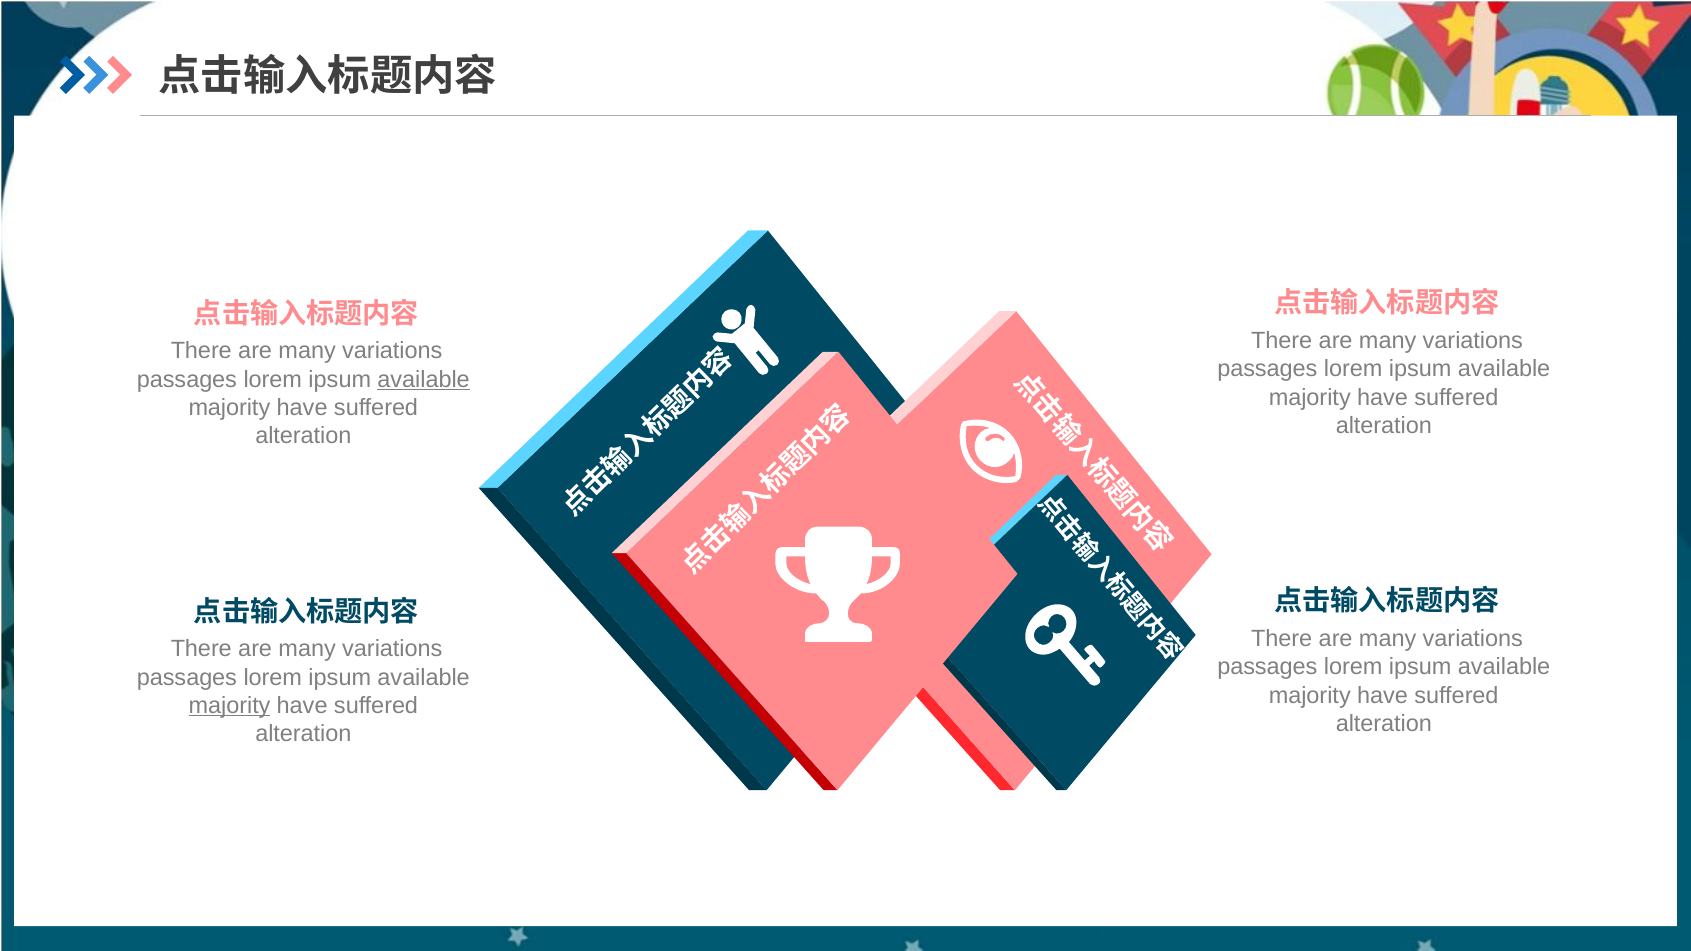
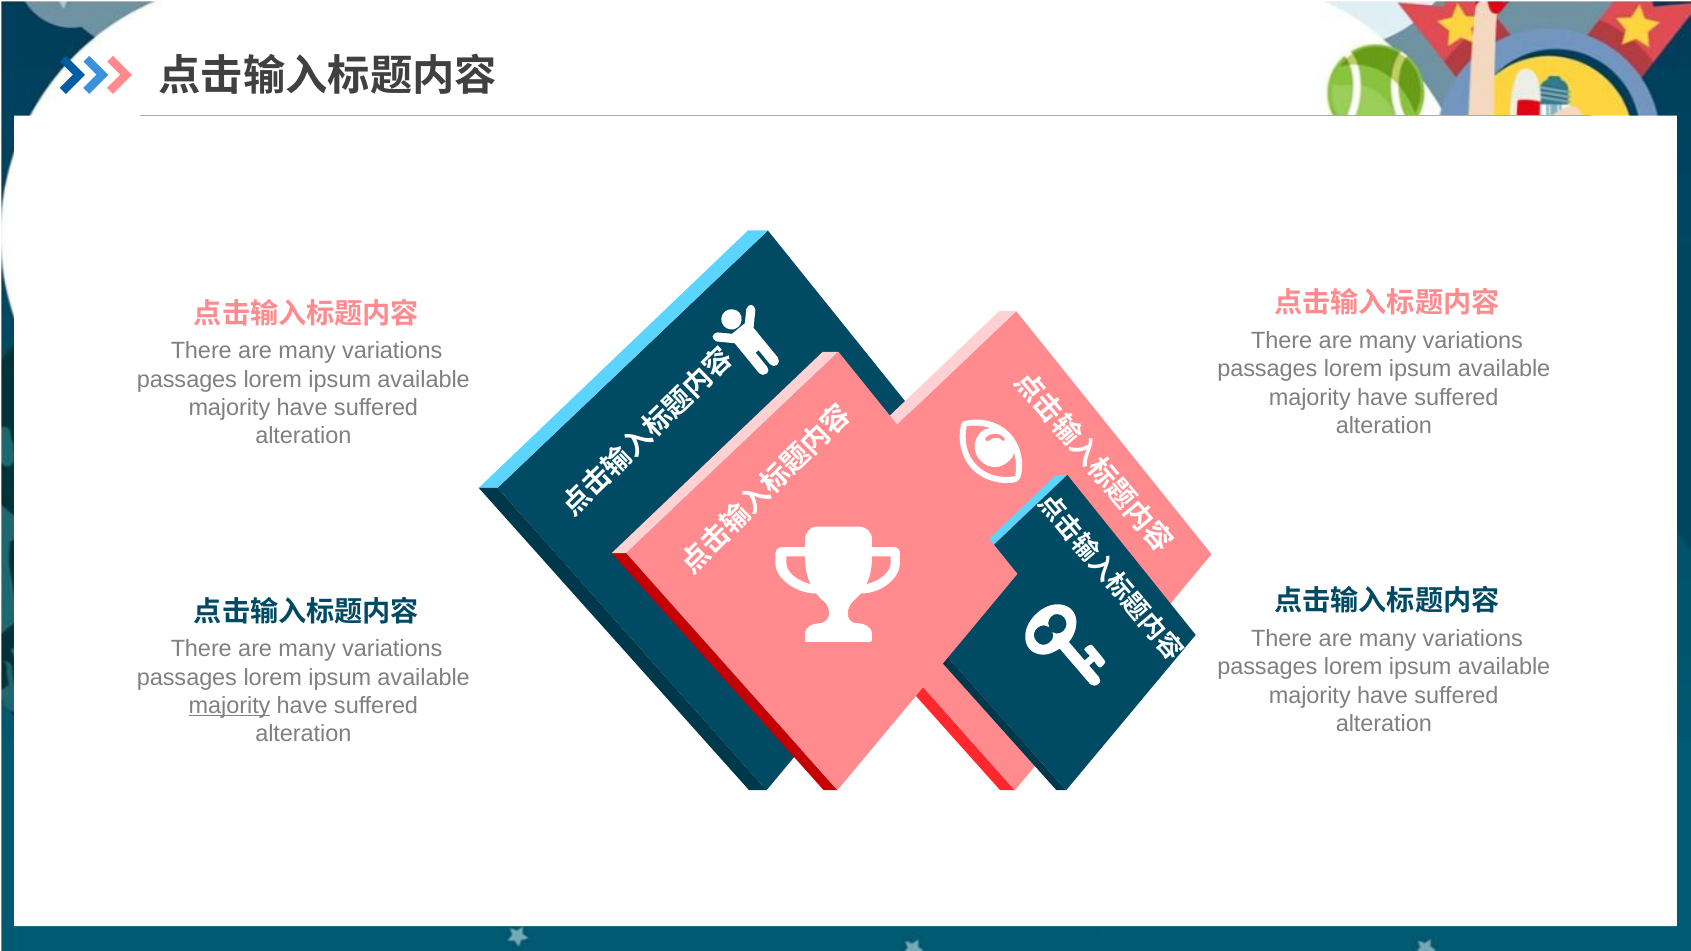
available at (424, 380) underline: present -> none
